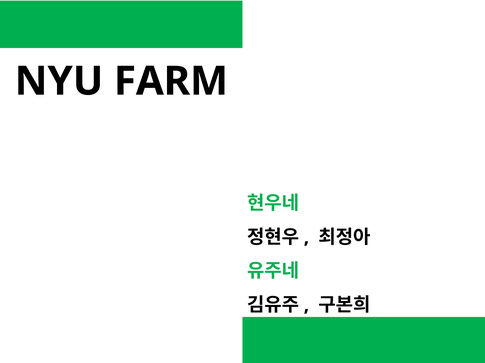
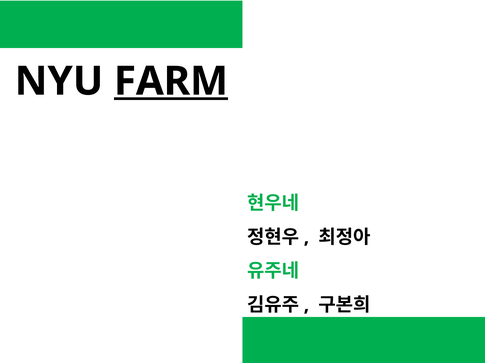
FARM underline: none -> present
